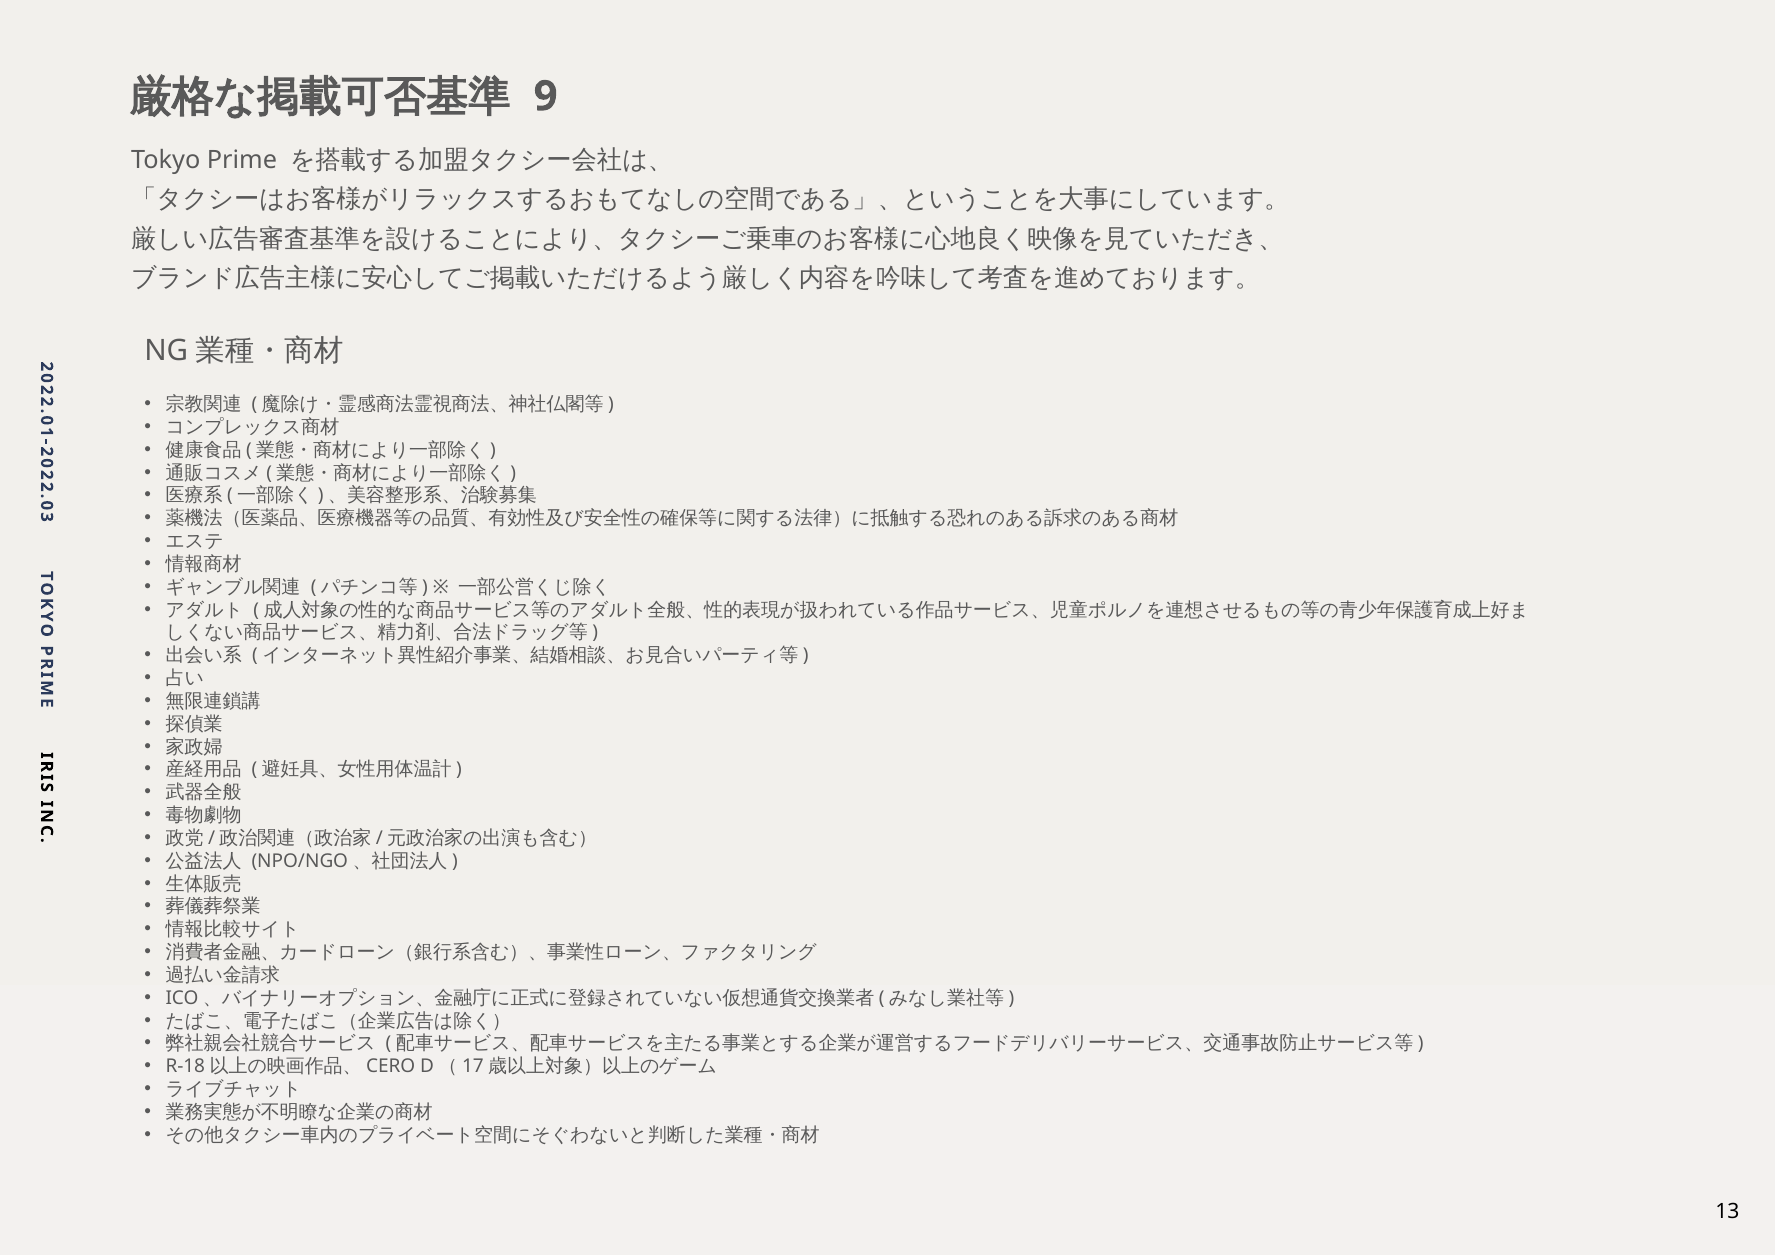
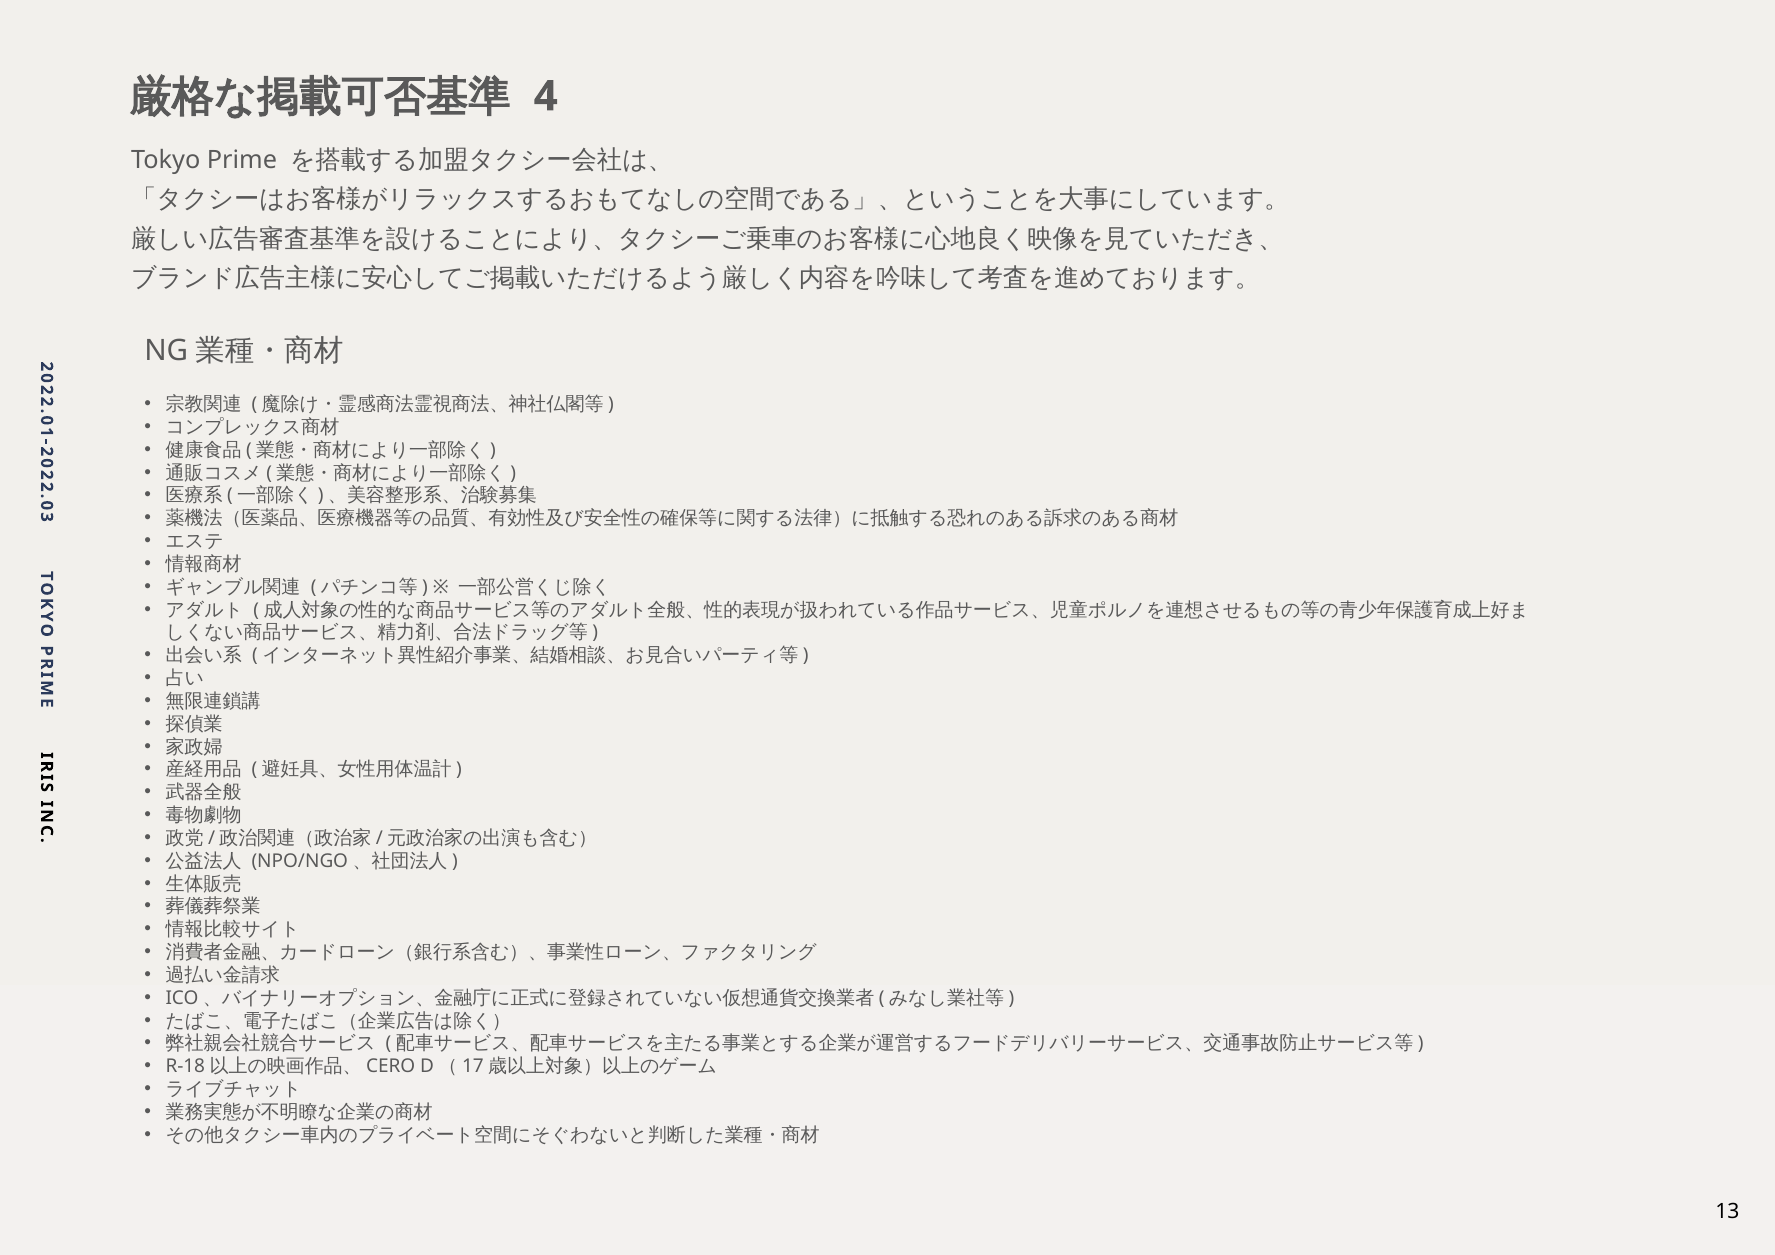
9: 9 -> 4
